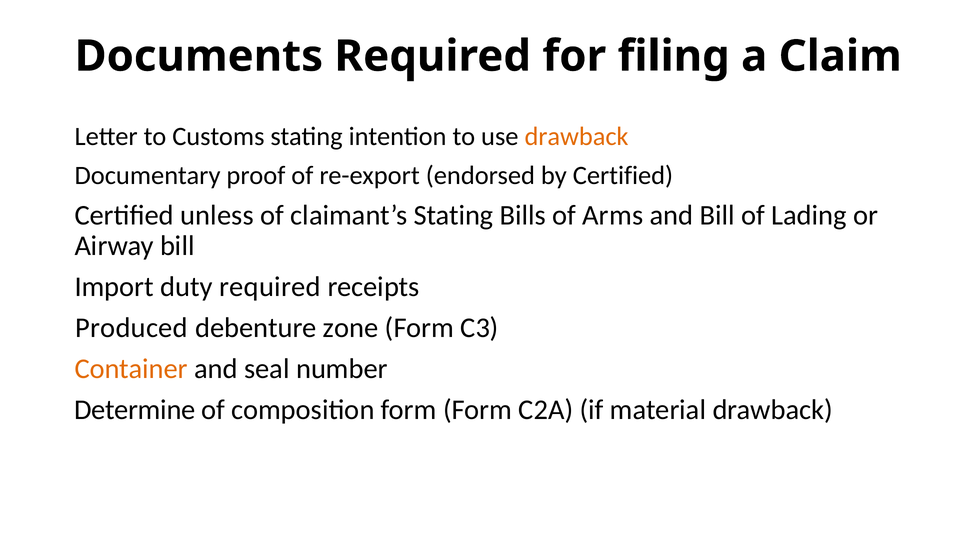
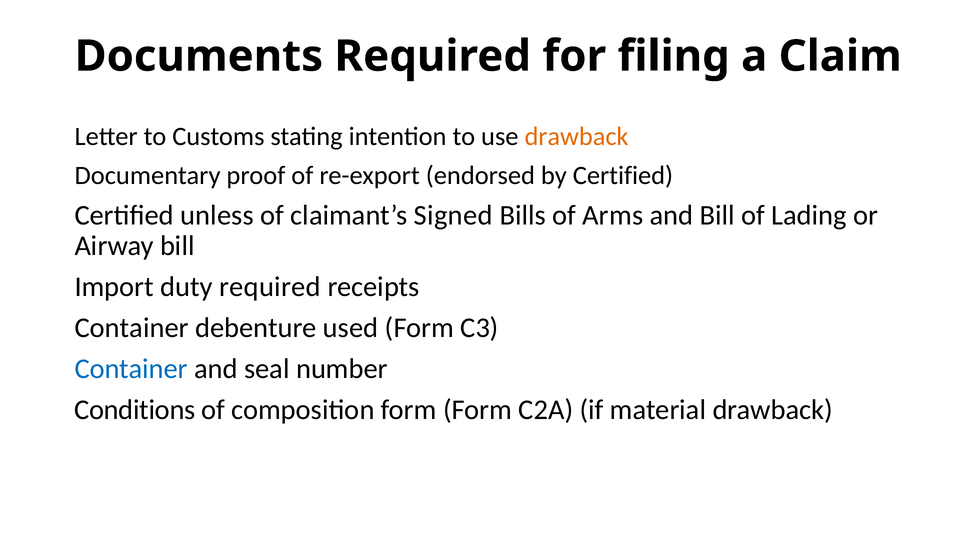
claimant’s Stating: Stating -> Signed
Produced at (131, 328): Produced -> Container
zone: zone -> used
Container at (131, 369) colour: orange -> blue
Determine: Determine -> Conditions
